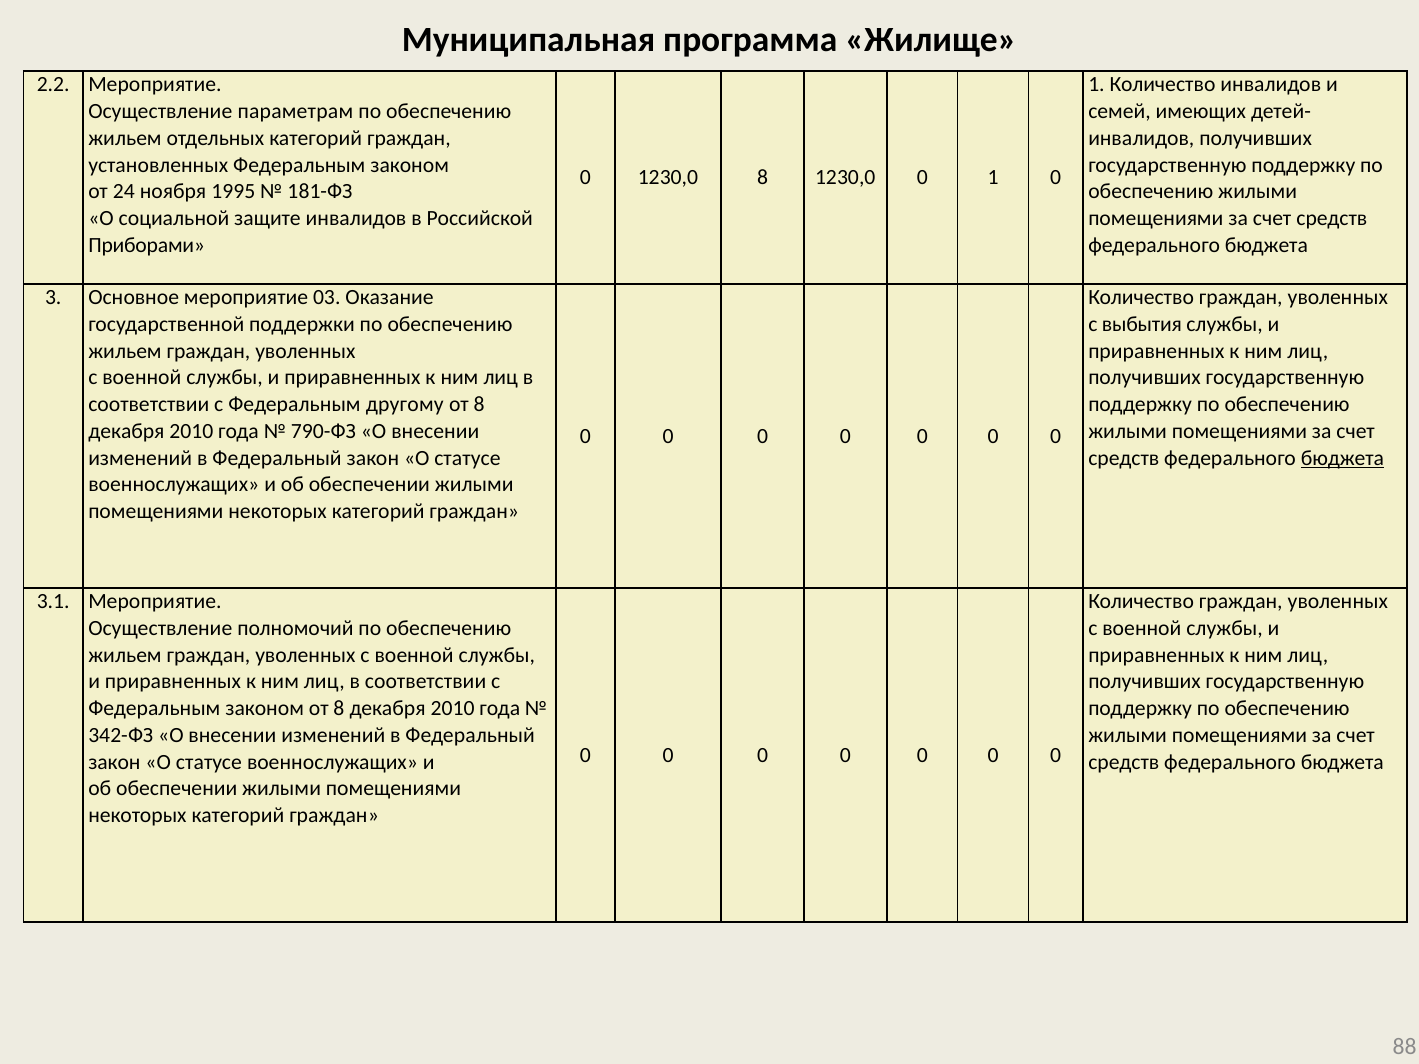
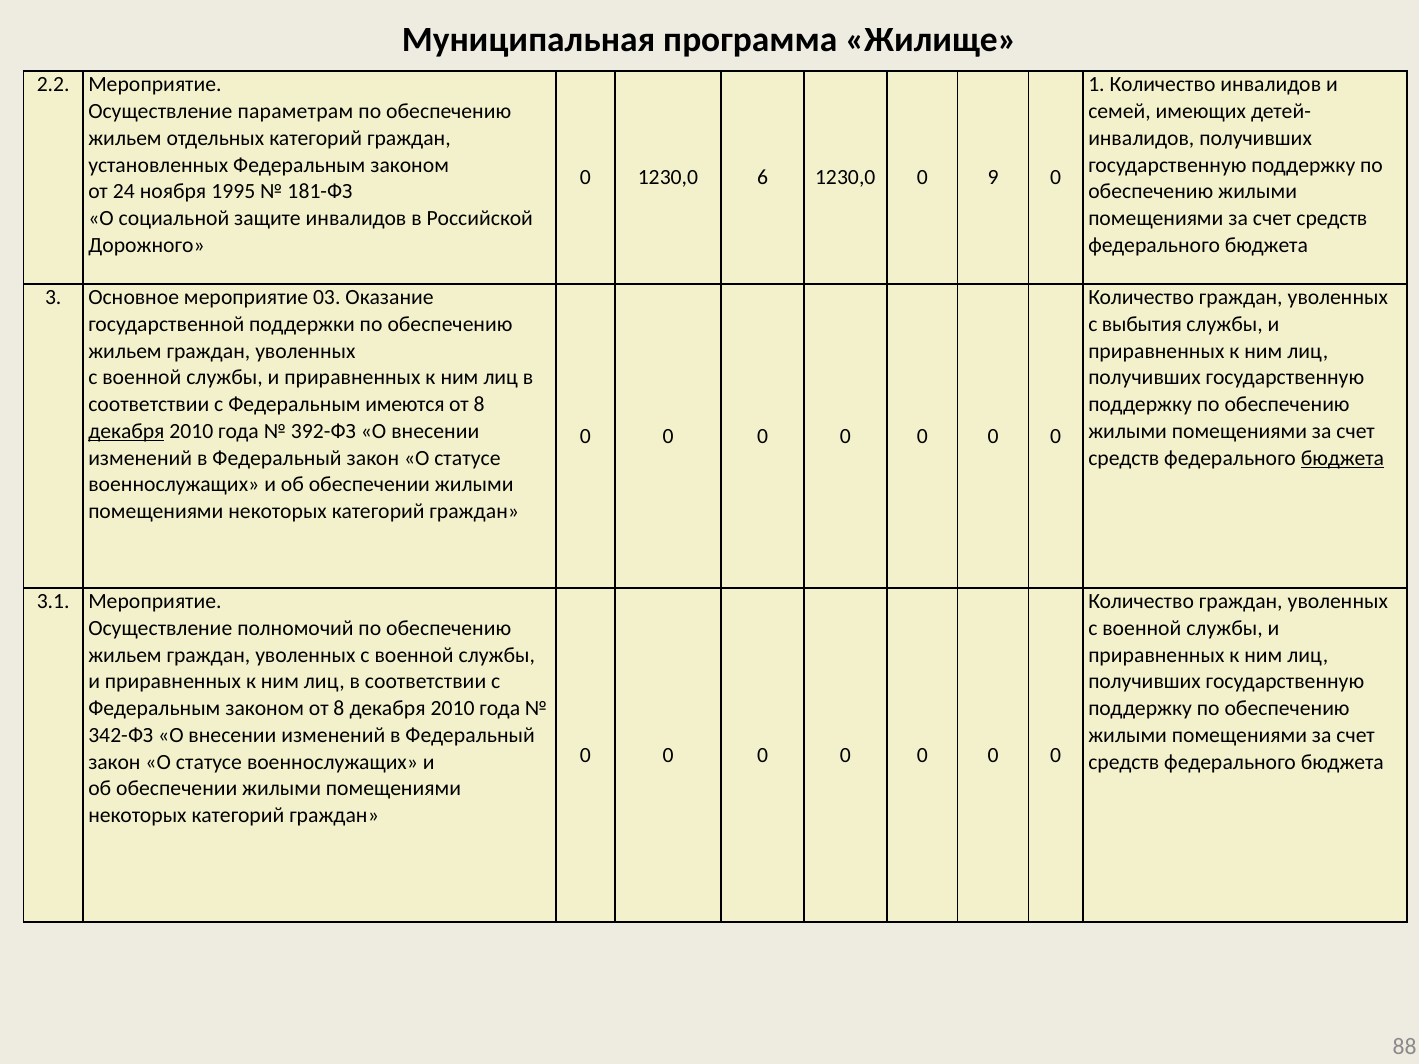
1230,0 8: 8 -> 6
1230,0 0 1: 1 -> 9
Приборами: Приборами -> Дорожного
другому: другому -> имеются
декабря at (126, 431) underline: none -> present
790-ФЗ: 790-ФЗ -> 392-ФЗ
